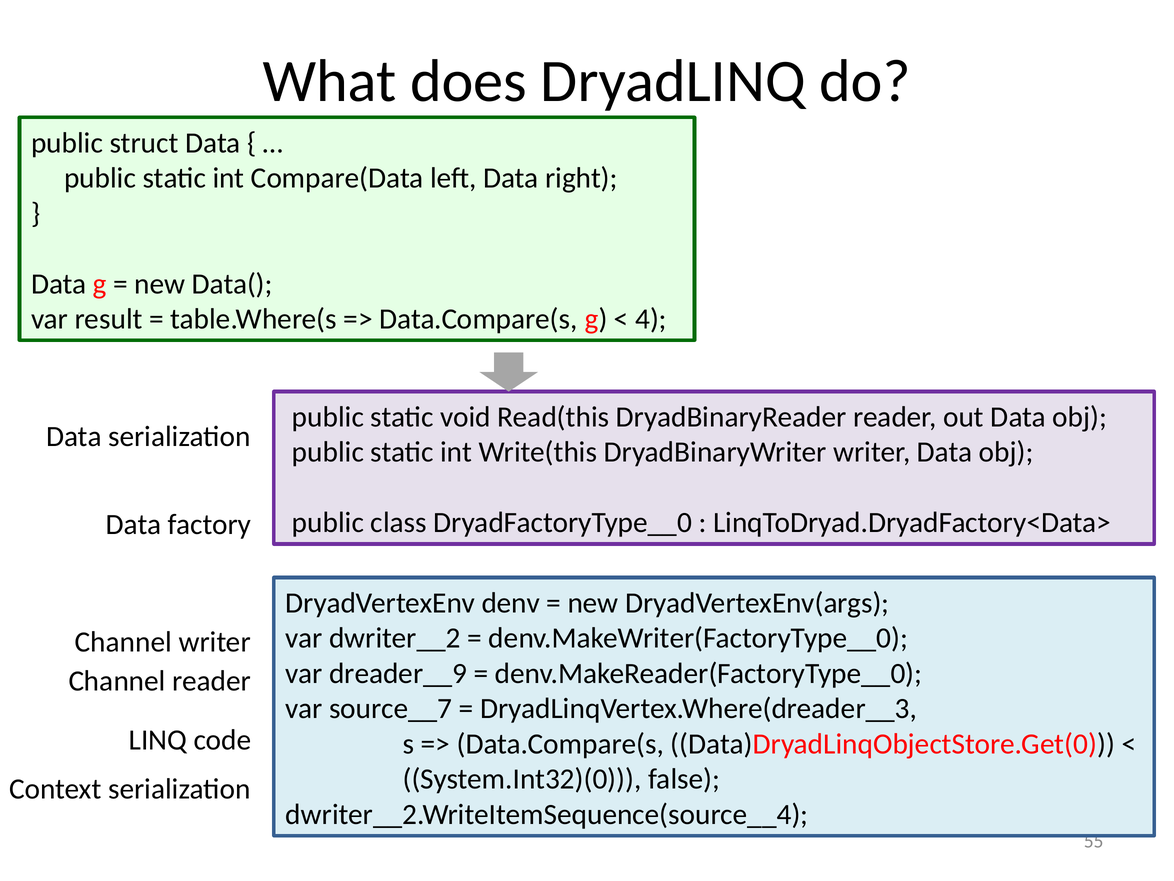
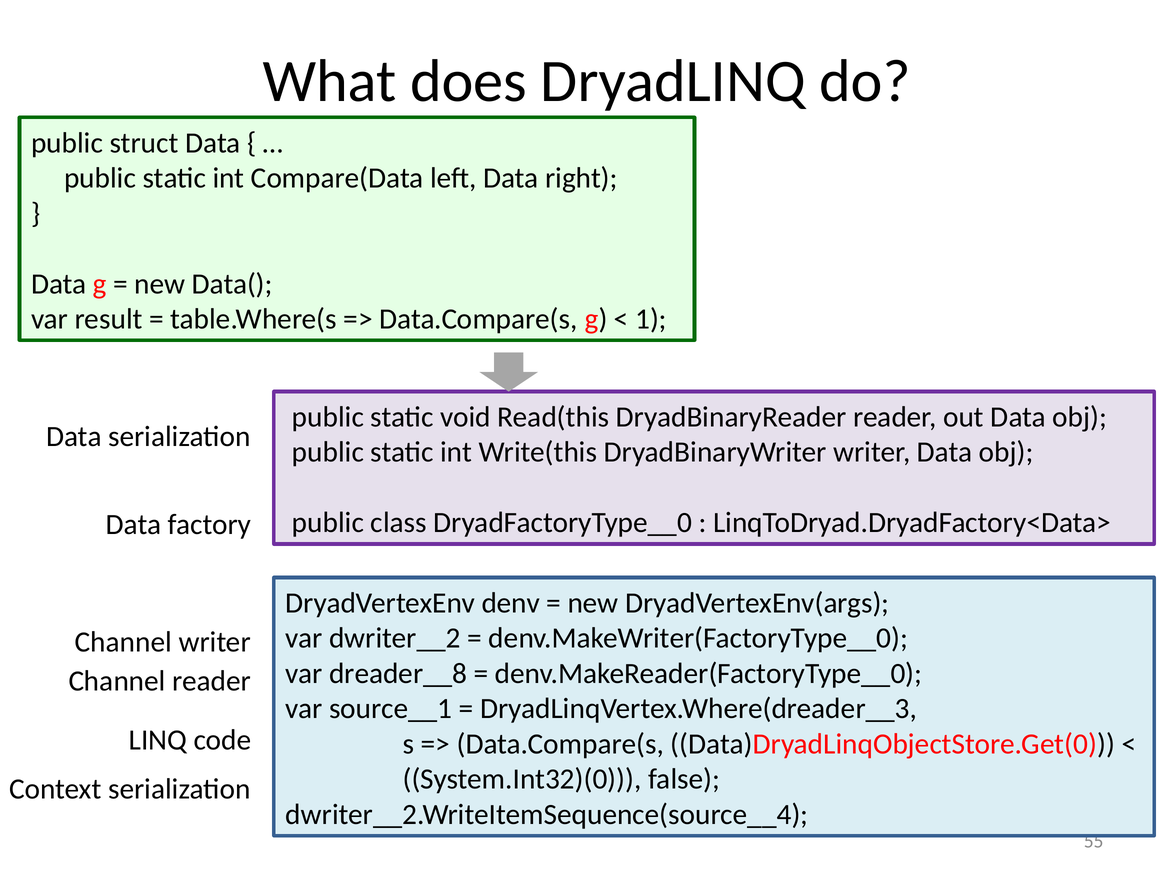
4: 4 -> 1
dreader__9: dreader__9 -> dreader__8
source__7: source__7 -> source__1
